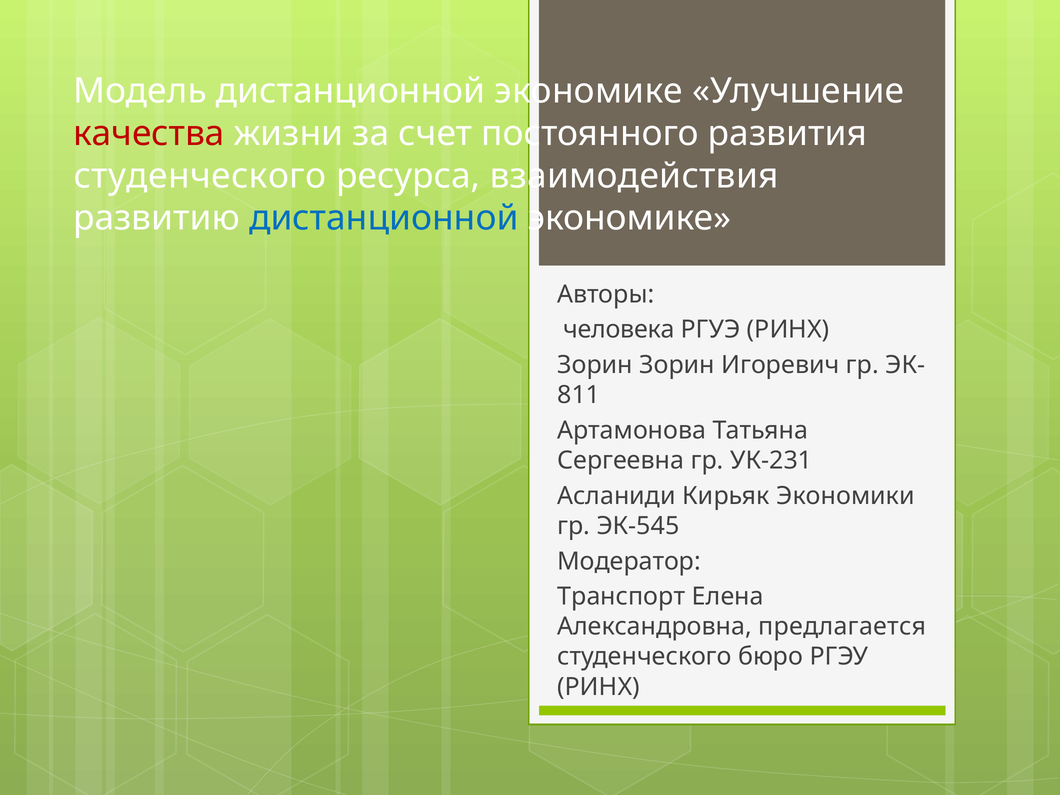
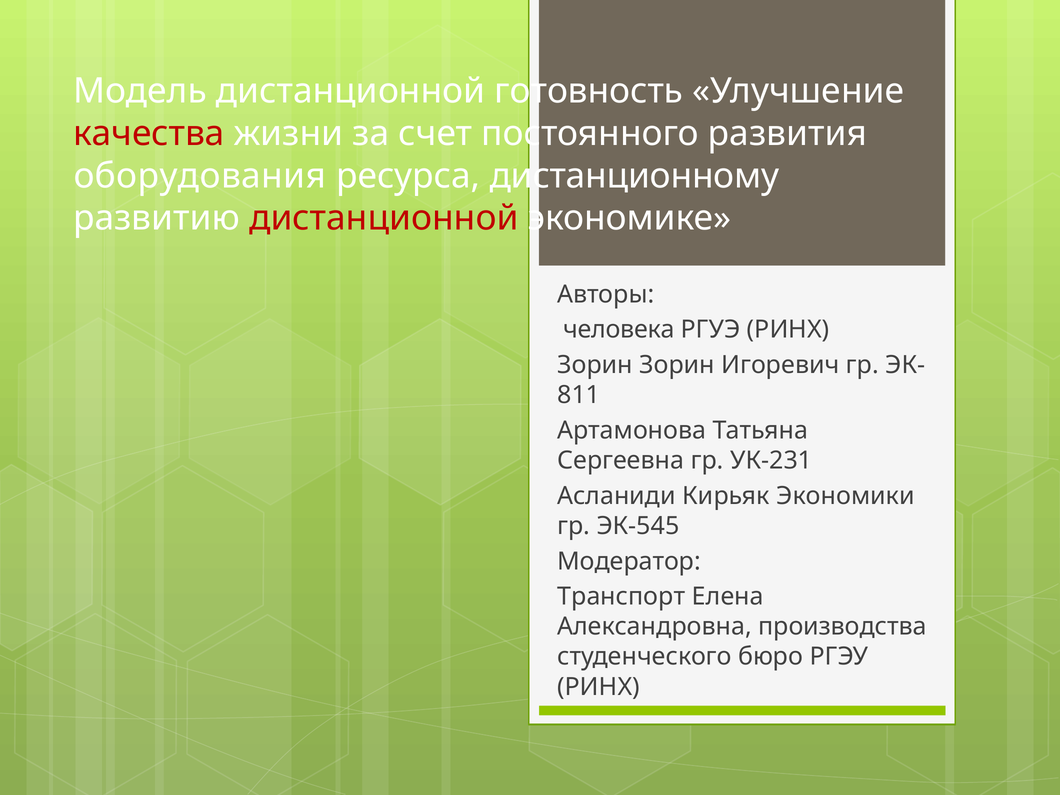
Модель дистанционной экономике: экономике -> готовность
студенческого at (200, 176): студенческого -> оборудования
взаимодействия: взаимодействия -> дистанционному
дистанционной at (384, 218) colour: blue -> red
предлагается: предлагается -> производства
